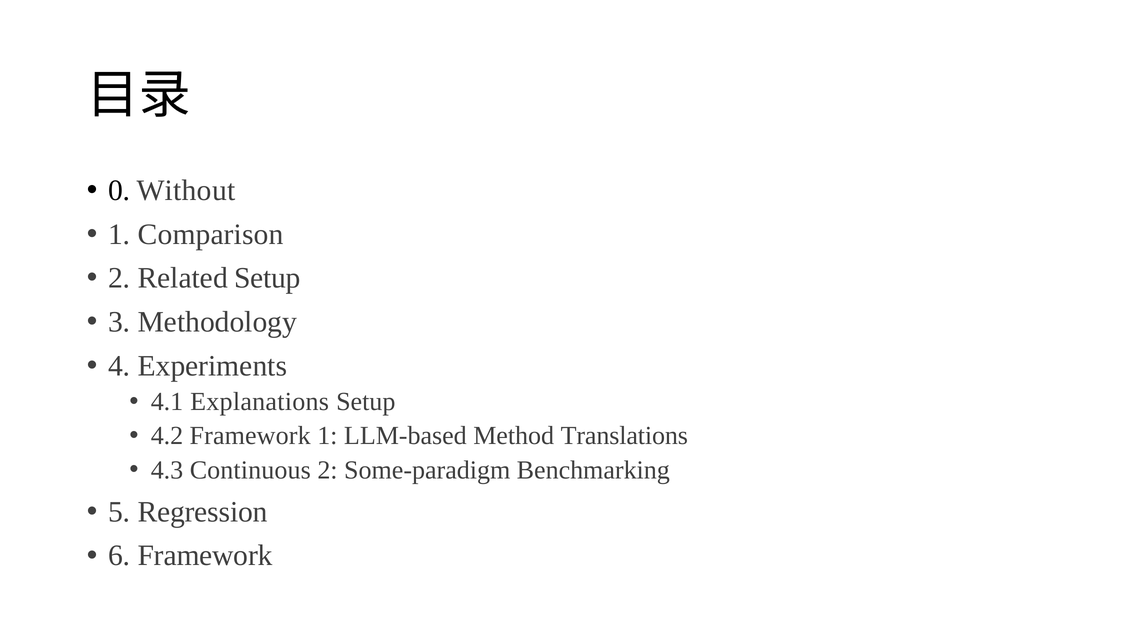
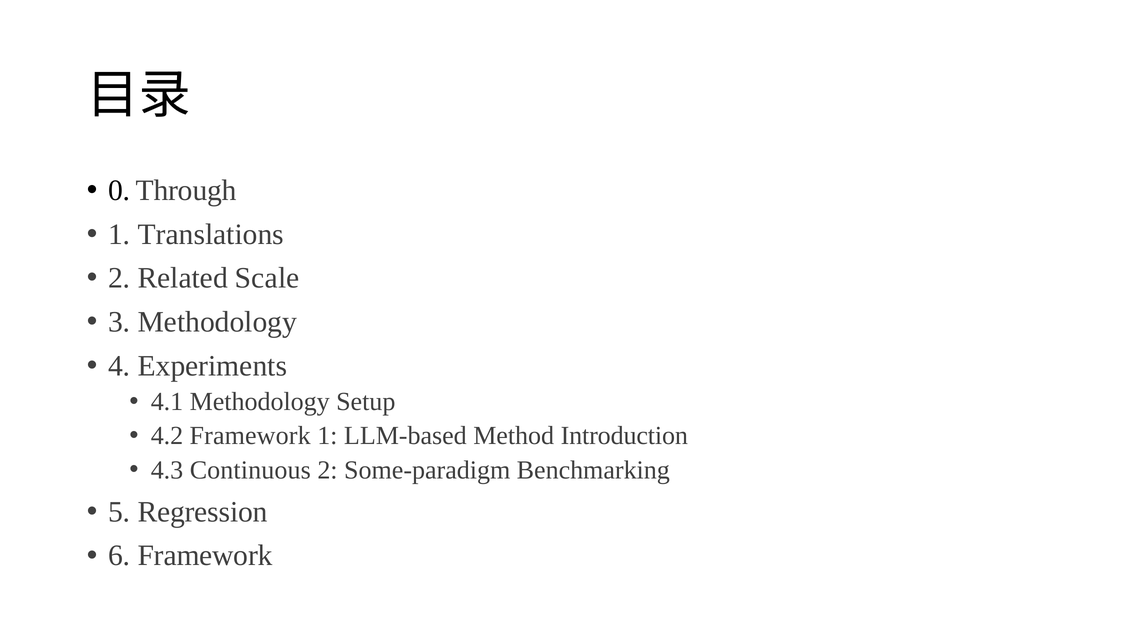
Without: Without -> Through
Comparison: Comparison -> Translations
Related Setup: Setup -> Scale
4.1 Explanations: Explanations -> Methodology
Translations: Translations -> Introduction
